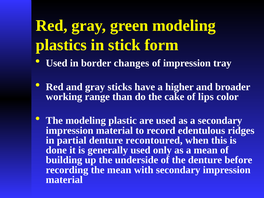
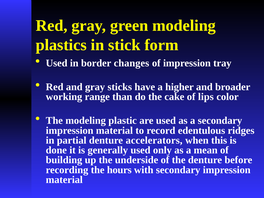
recontoured: recontoured -> accelerators
the mean: mean -> hours
